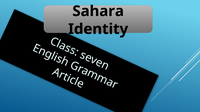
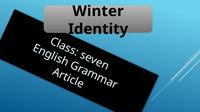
Sahara: Sahara -> Winter
